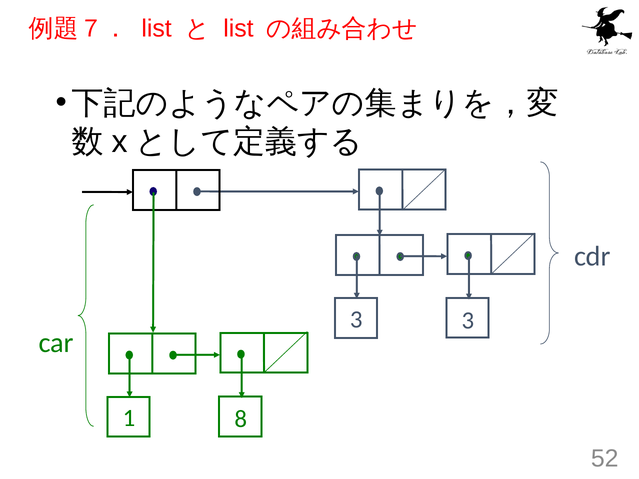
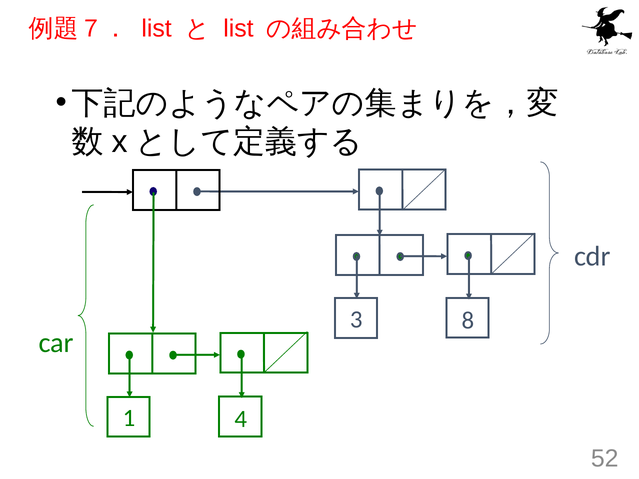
3 3: 3 -> 8
8: 8 -> 4
